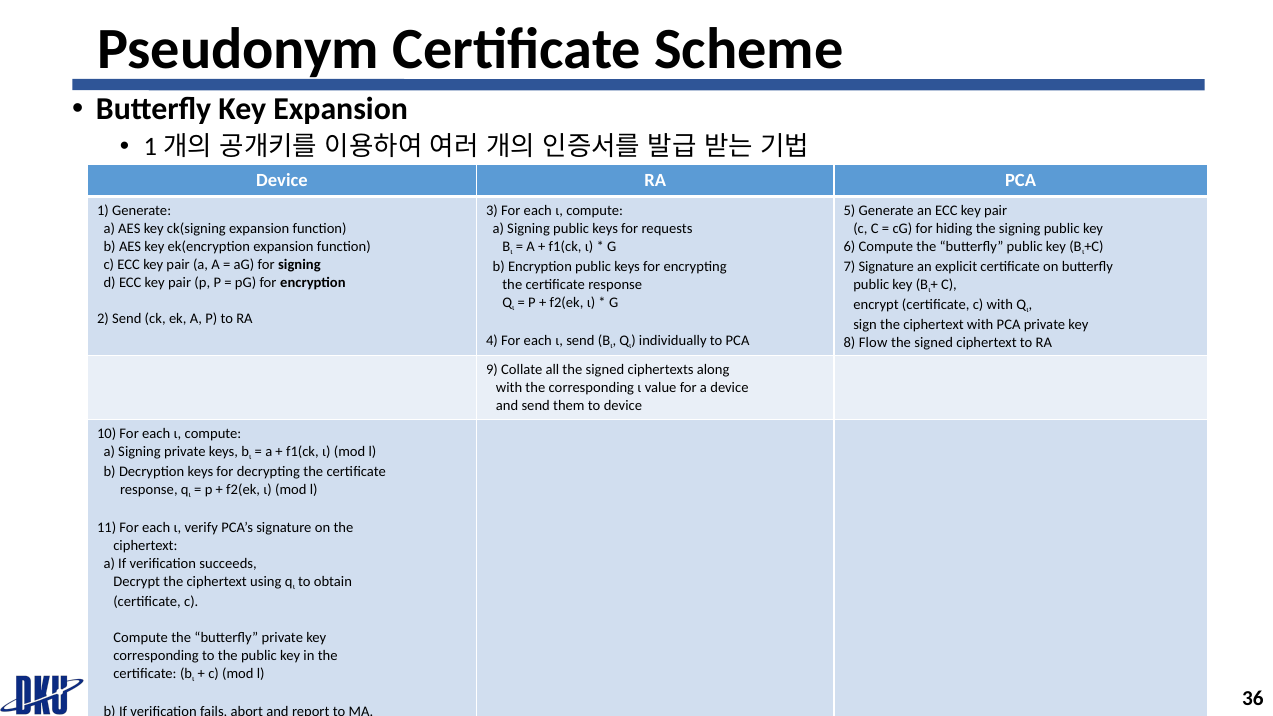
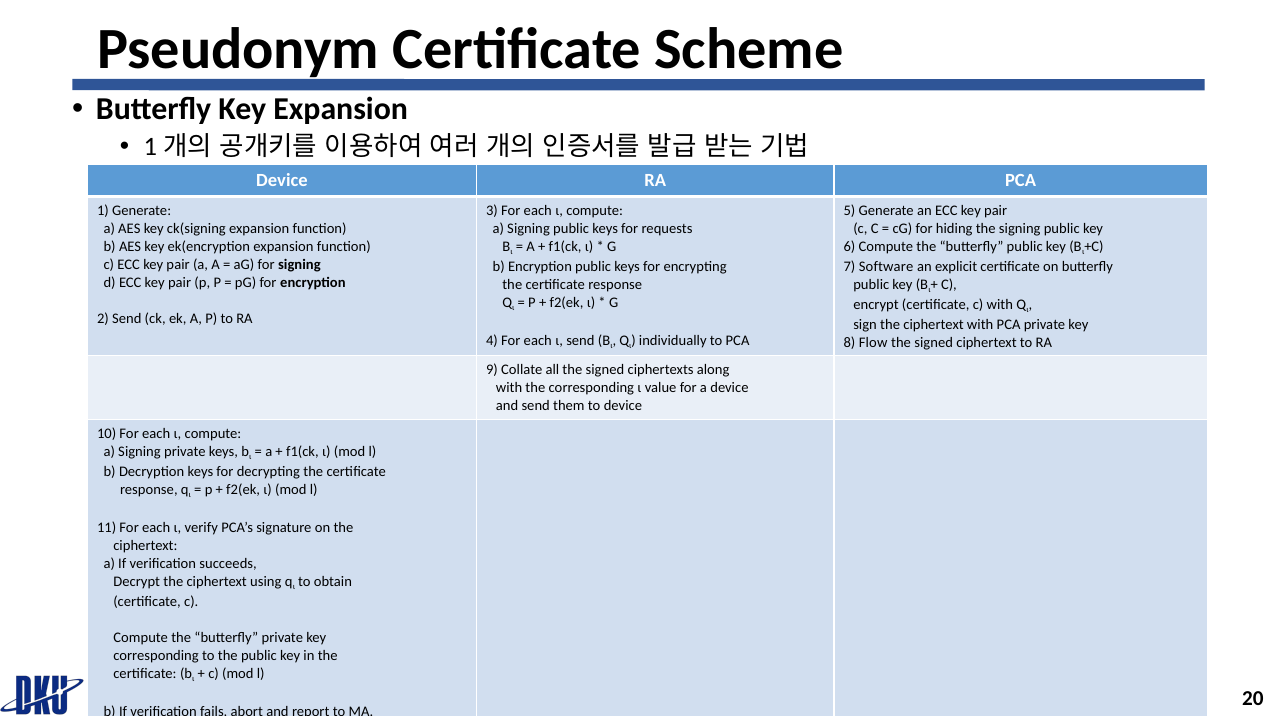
7 Signature: Signature -> Software
36: 36 -> 20
